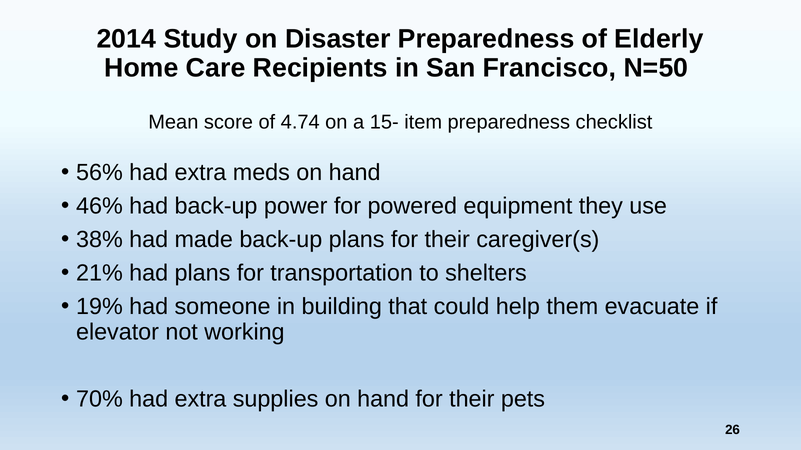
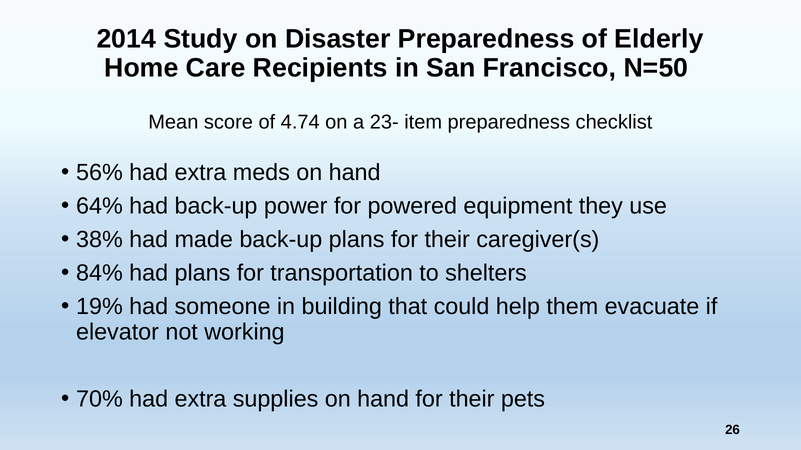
15-: 15- -> 23-
46%: 46% -> 64%
21%: 21% -> 84%
